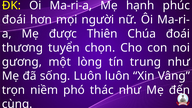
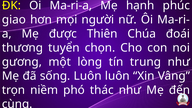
đoái at (14, 20): đoái -> giao
